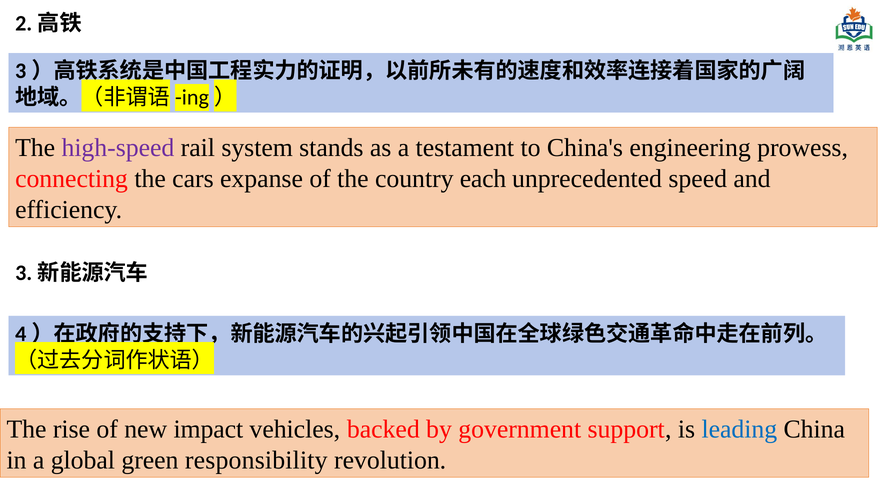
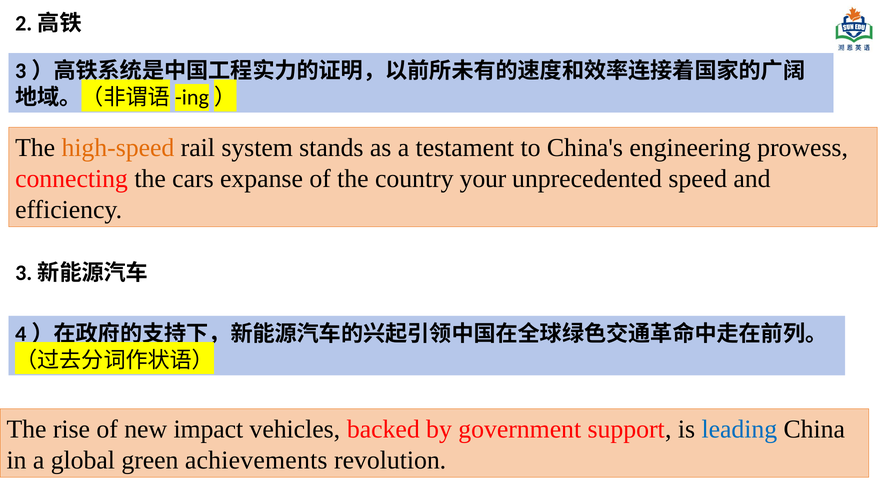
high-speed colour: purple -> orange
each: each -> your
responsibility: responsibility -> achievements
